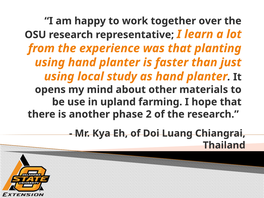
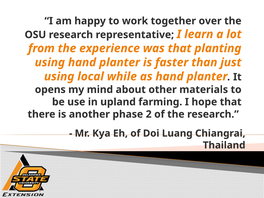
study: study -> while
